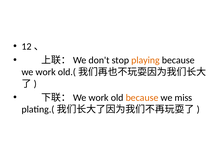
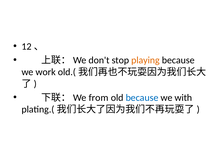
work at (99, 97): work -> from
because at (142, 97) colour: orange -> blue
miss: miss -> with
